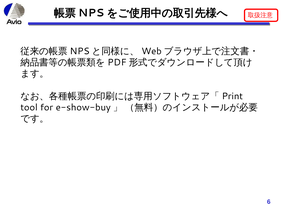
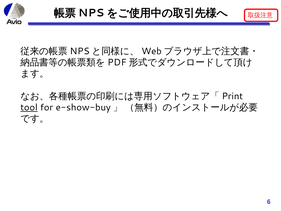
tool underline: none -> present
